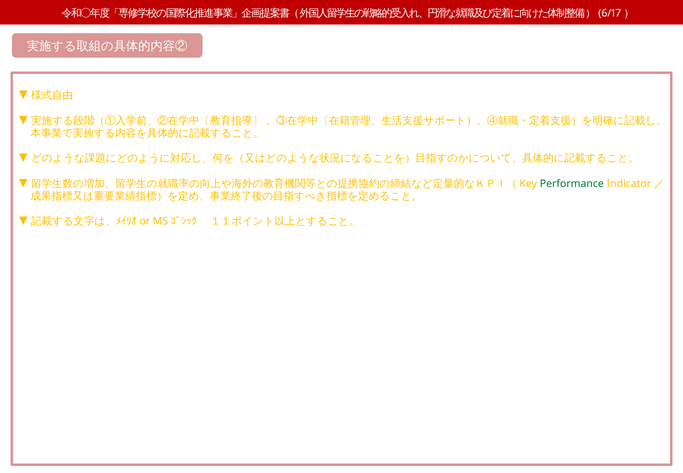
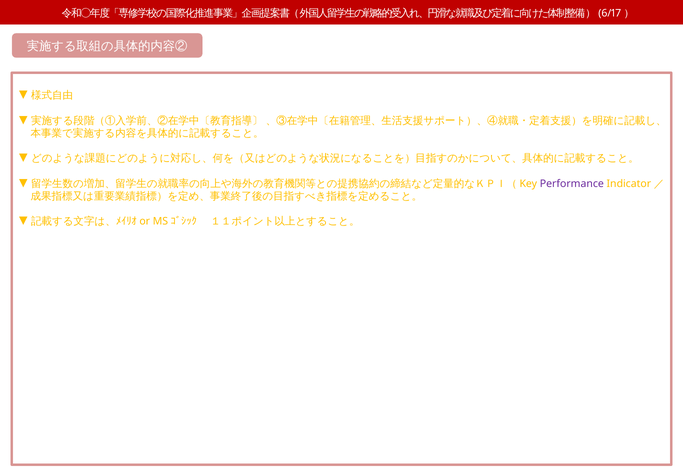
Performance colour: green -> purple
